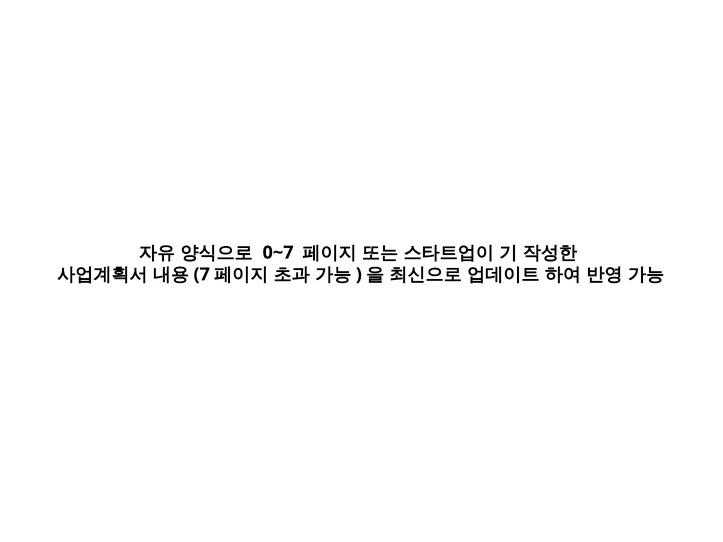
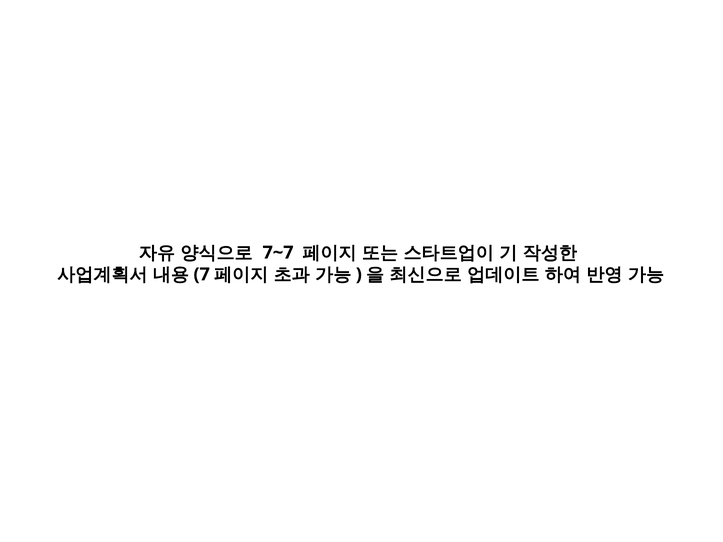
0~7: 0~7 -> 7~7
